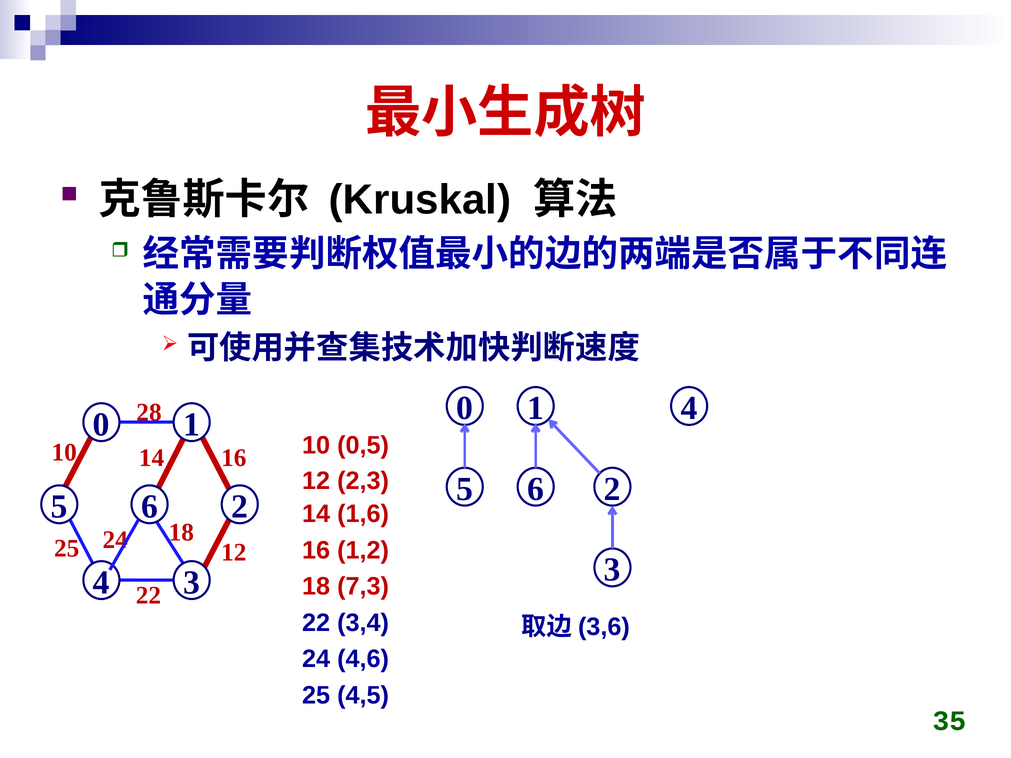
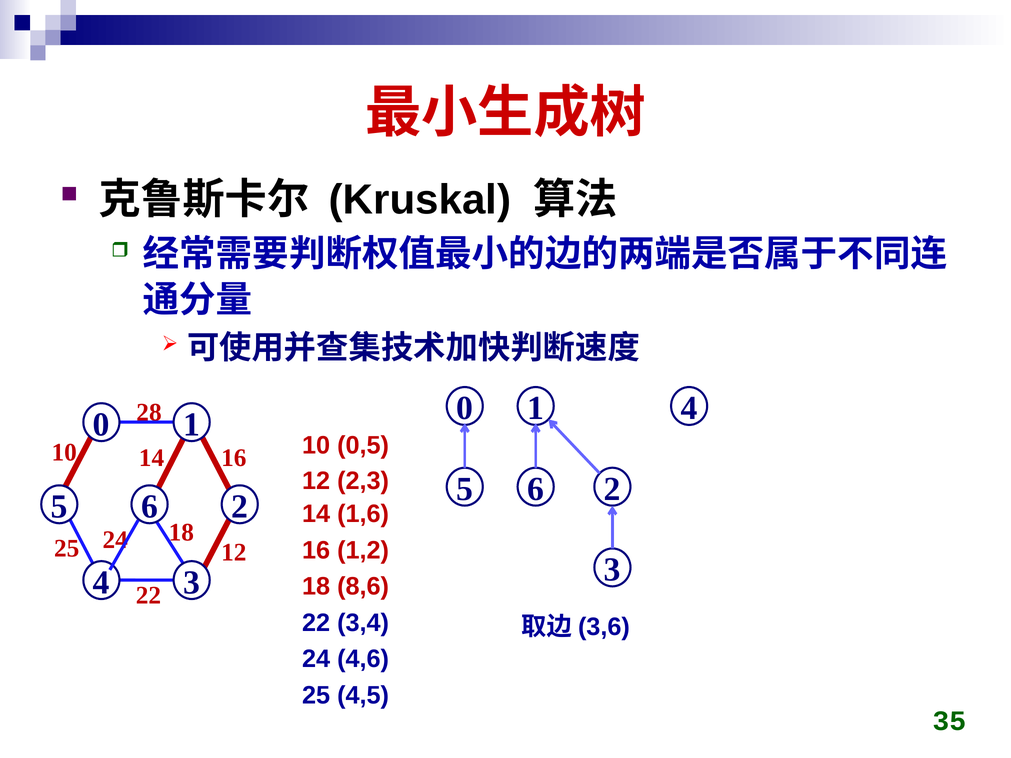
7,3: 7,3 -> 8,6
